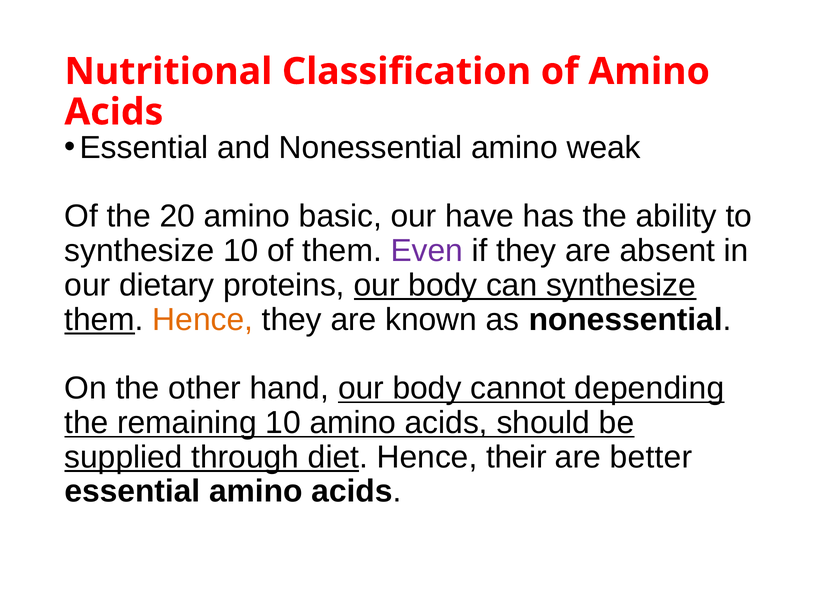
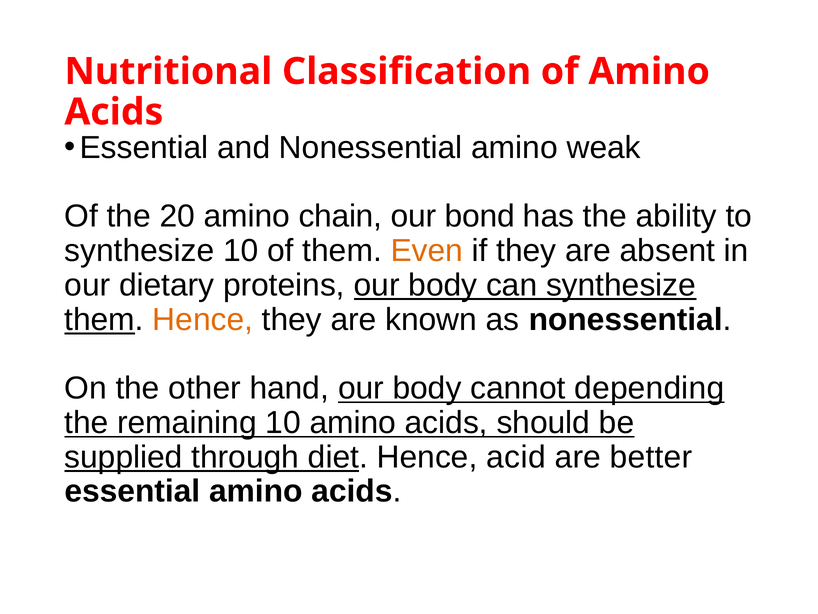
basic: basic -> chain
have: have -> bond
Even colour: purple -> orange
their: their -> acid
